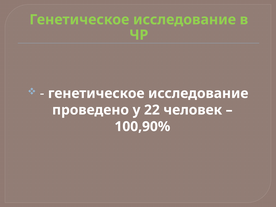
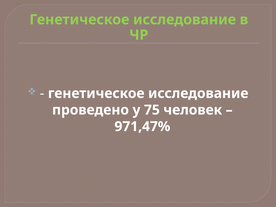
22: 22 -> 75
100,90%: 100,90% -> 971,47%
